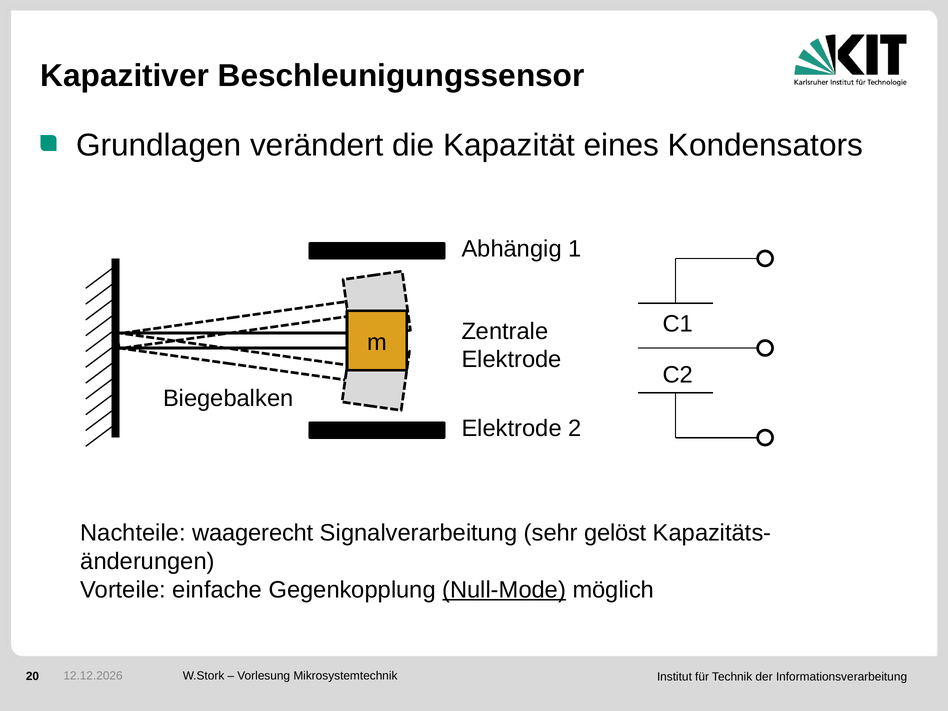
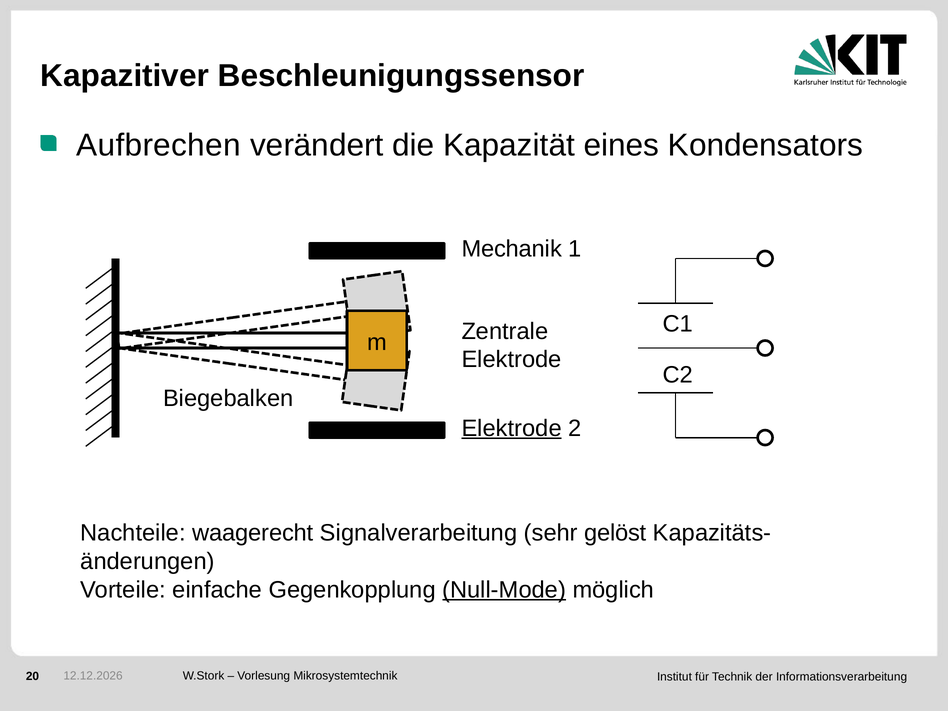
Grundlagen: Grundlagen -> Aufbrechen
Abhängig: Abhängig -> Mechanik
Elektrode at (512, 428) underline: none -> present
